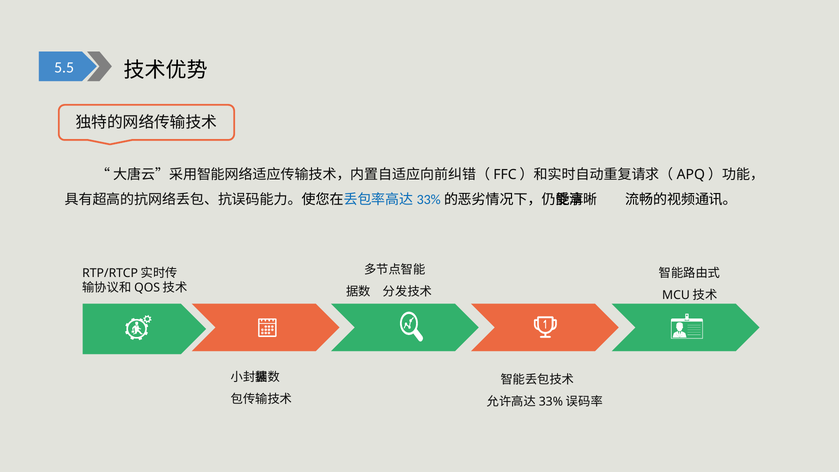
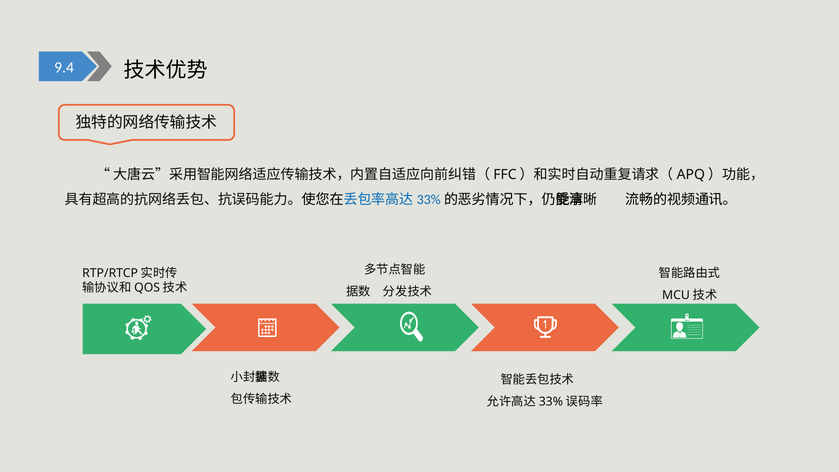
5.5: 5.5 -> 9.4
